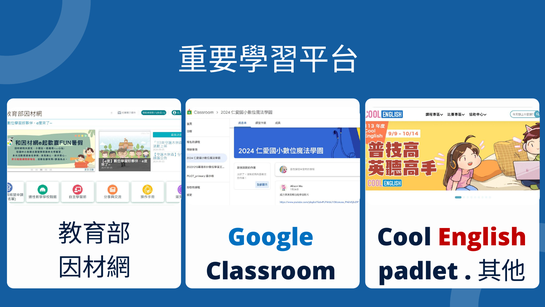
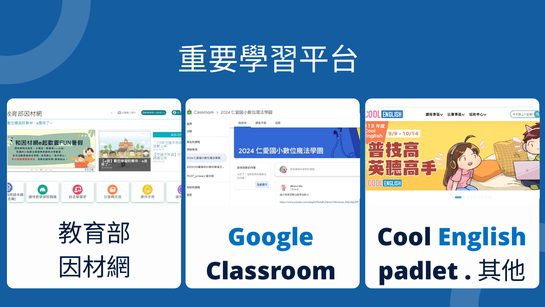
English colour: red -> blue
